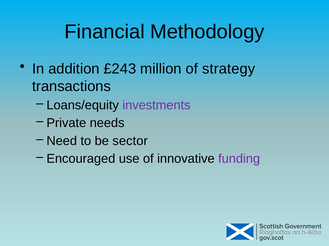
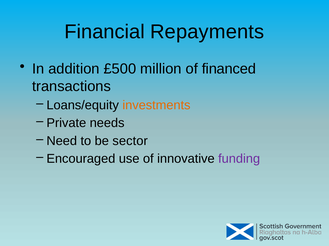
Methodology: Methodology -> Repayments
£243: £243 -> £500
strategy: strategy -> financed
investments colour: purple -> orange
